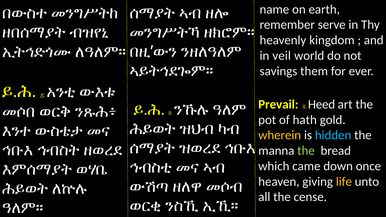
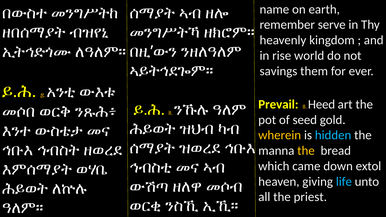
veil: veil -> rise
hath: hath -> seed
the at (306, 151) colour: light green -> yellow
once: once -> extol
life colour: yellow -> light blue
cense: cense -> priest
